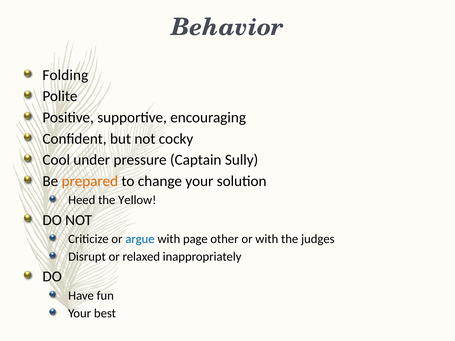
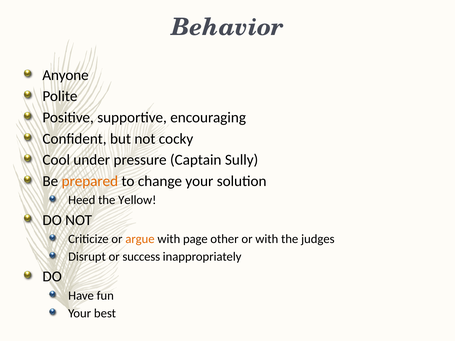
Folding: Folding -> Anyone
argue colour: blue -> orange
relaxed: relaxed -> success
